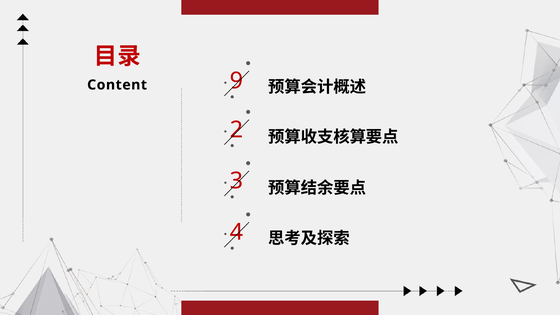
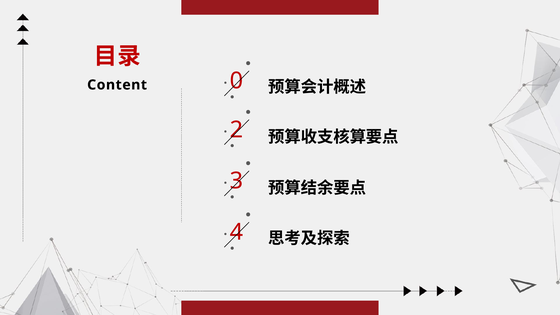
9: 9 -> 0
